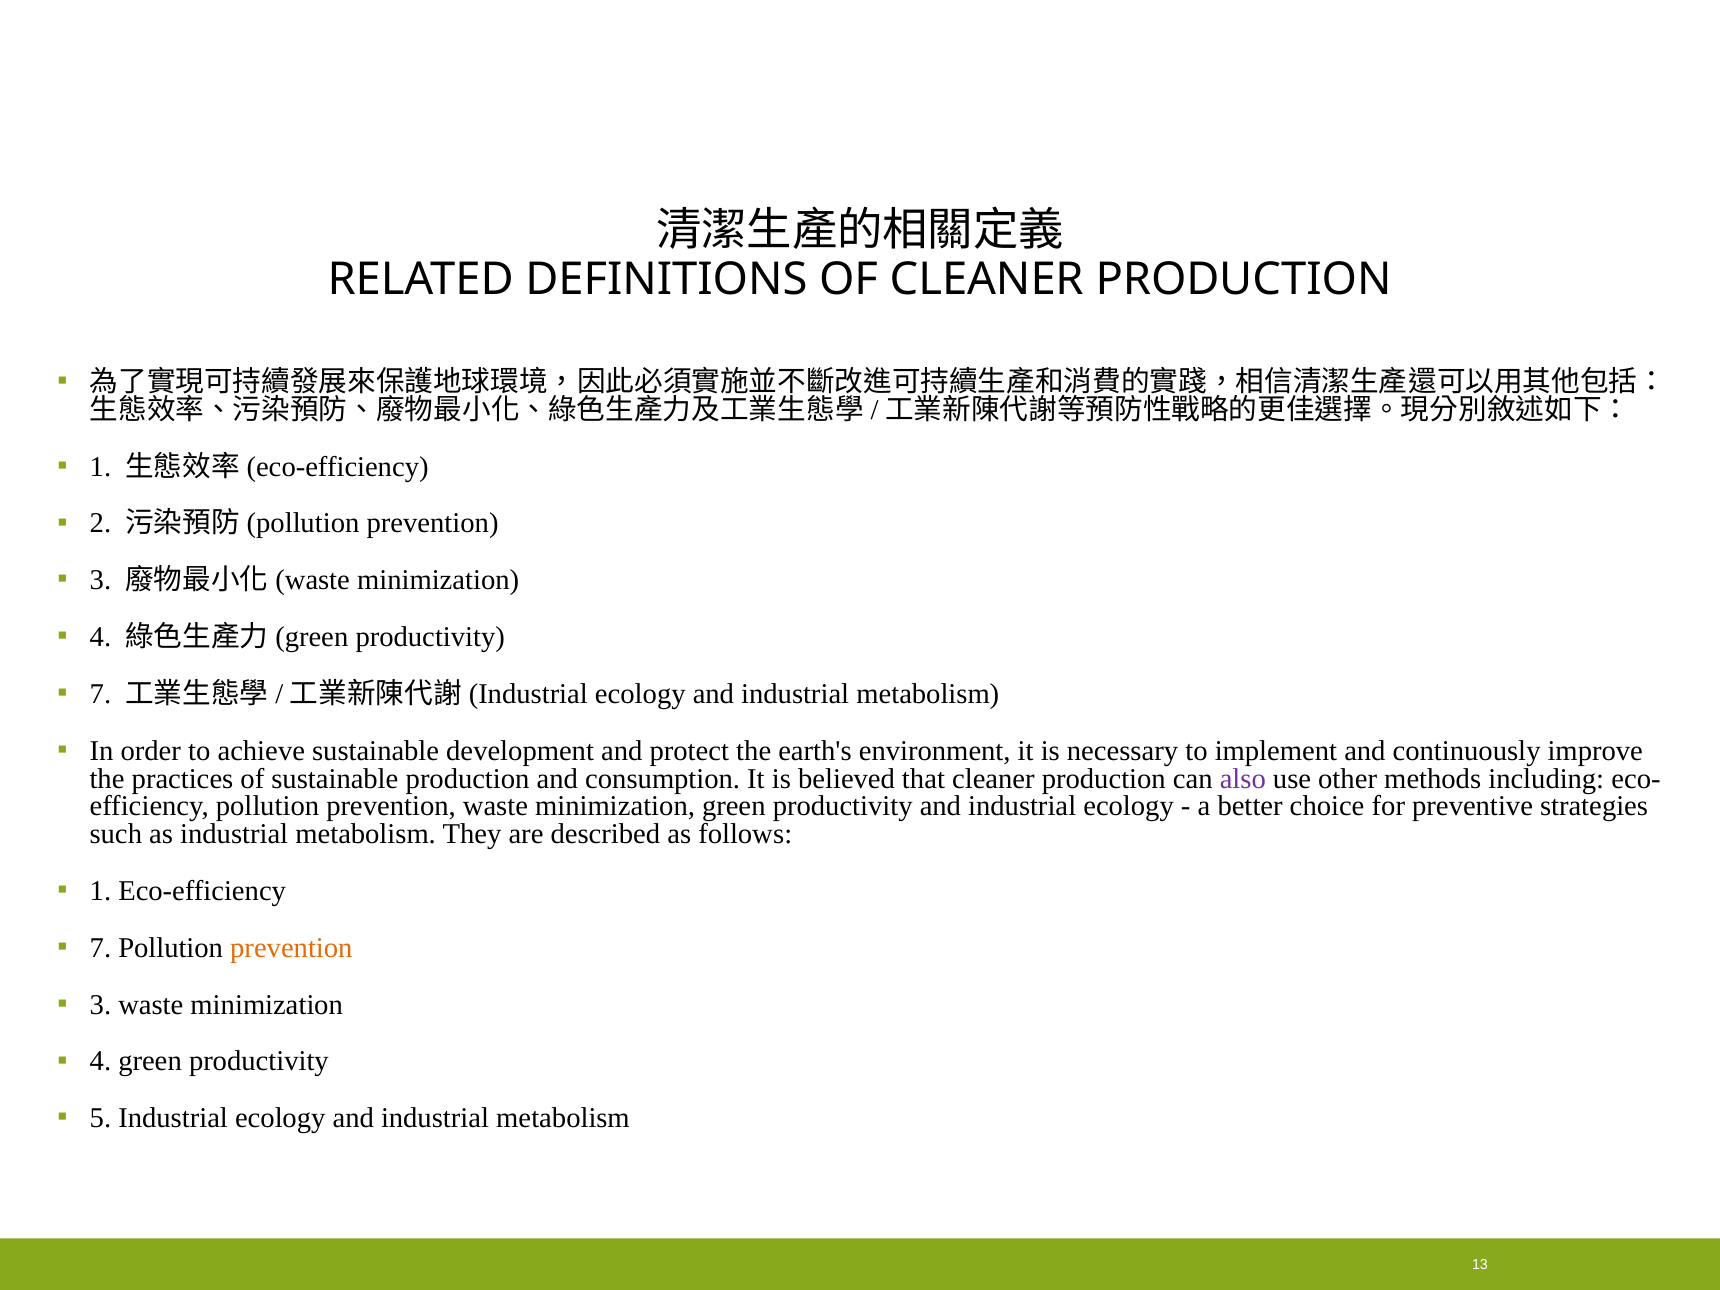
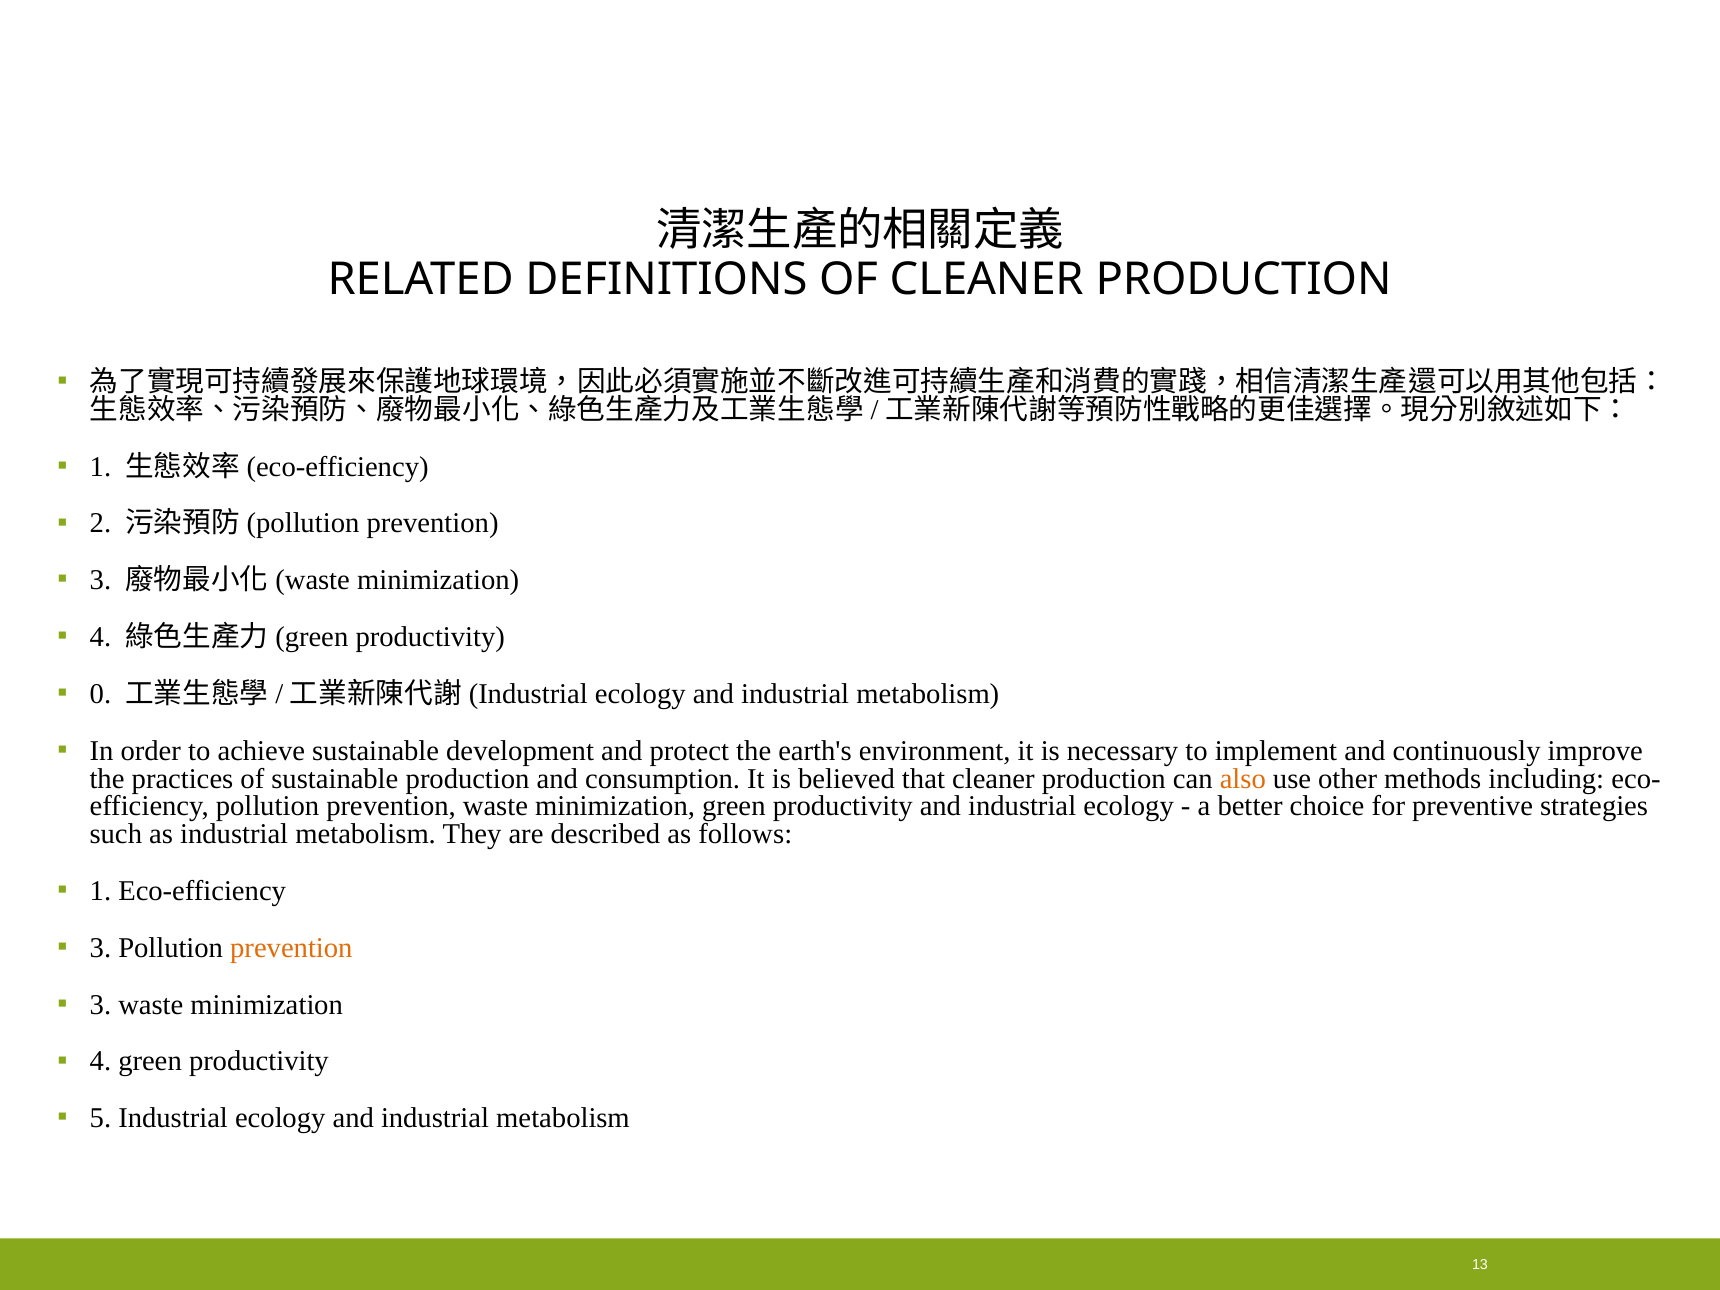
7 at (100, 694): 7 -> 0
also colour: purple -> orange
7 at (100, 948): 7 -> 3
